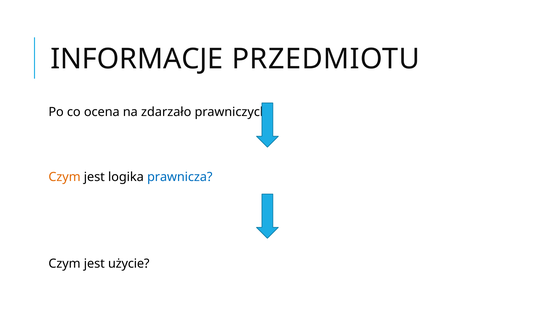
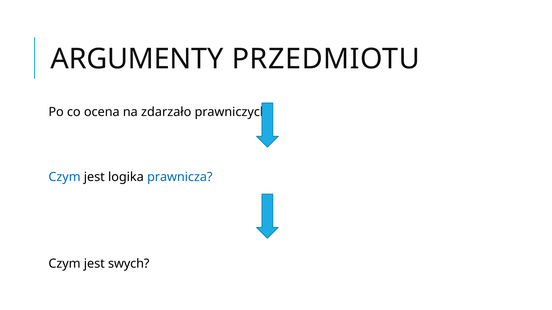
INFORMACJE: INFORMACJE -> ARGUMENTY
Czym at (65, 177) colour: orange -> blue
użycie: użycie -> swych
